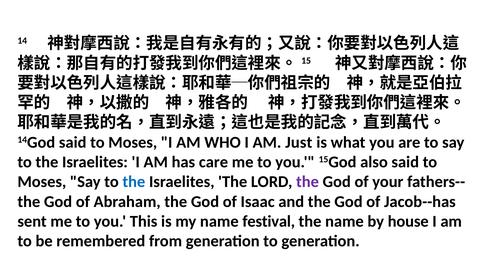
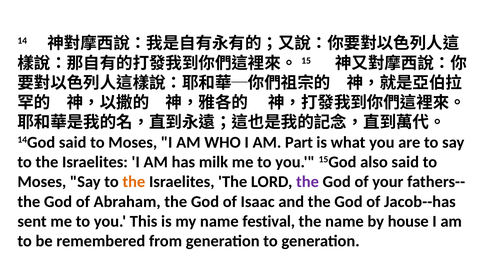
Just: Just -> Part
care: care -> milk
the at (134, 182) colour: blue -> orange
